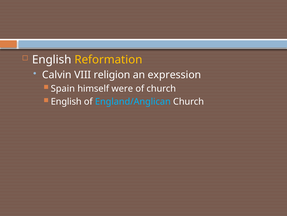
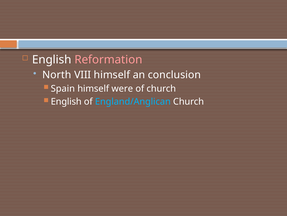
Reformation colour: yellow -> pink
Calvin: Calvin -> North
VIII religion: religion -> himself
expression: expression -> conclusion
